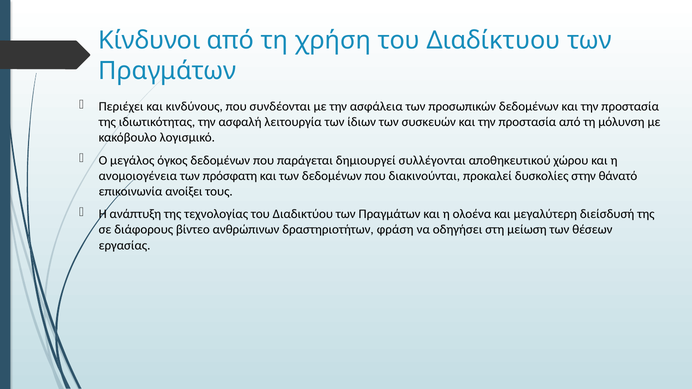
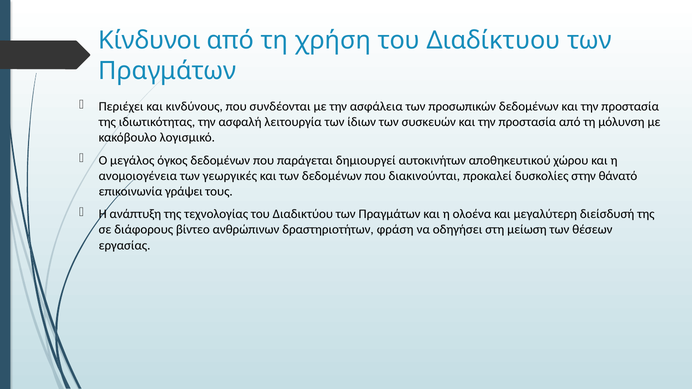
συλλέγονται: συλλέγονται -> αυτοκινήτων
πρόσφατη: πρόσφατη -> γεωργικές
ανοίξει: ανοίξει -> γράψει
